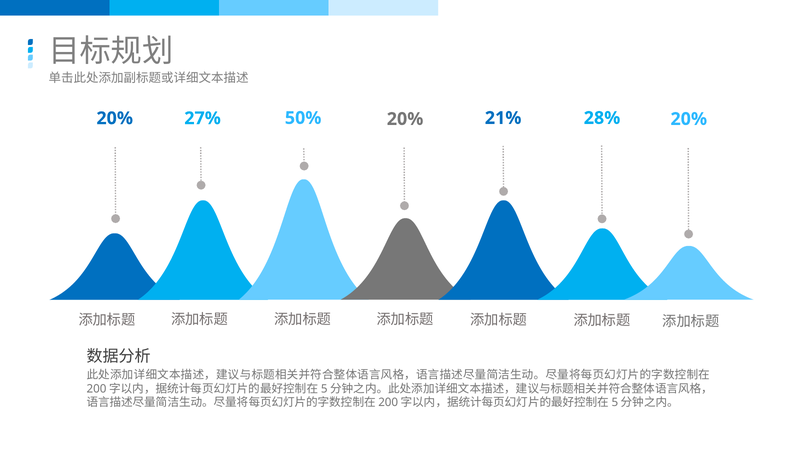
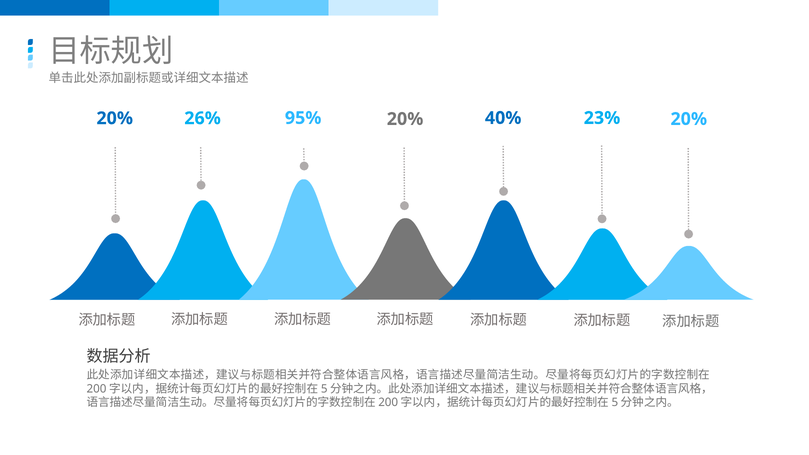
50%: 50% -> 95%
21%: 21% -> 40%
28%: 28% -> 23%
27%: 27% -> 26%
